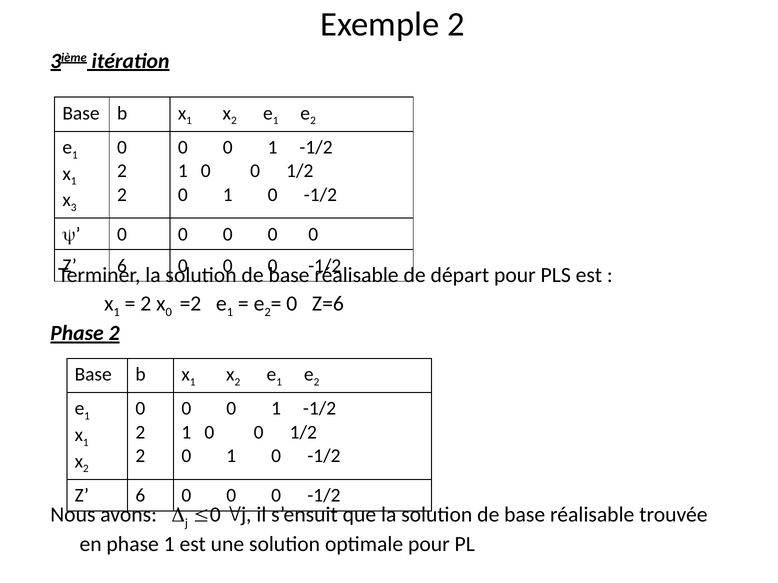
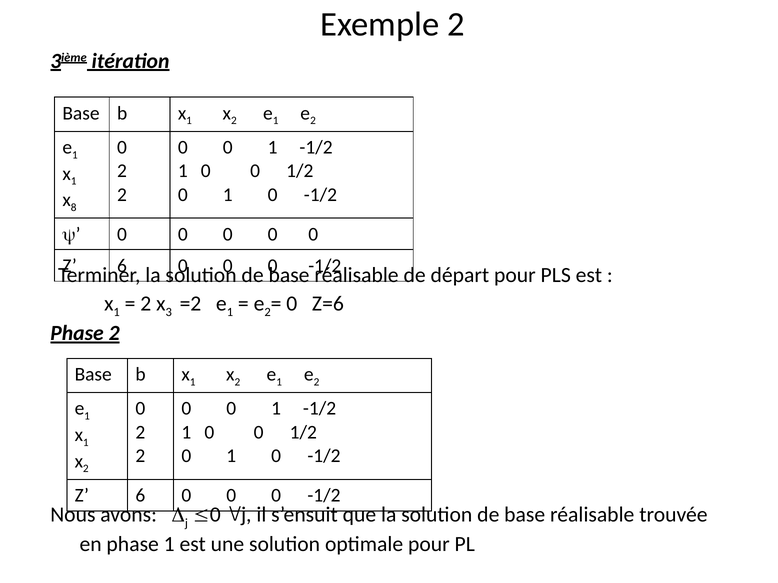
3: 3 -> 8
0 at (169, 312): 0 -> 3
